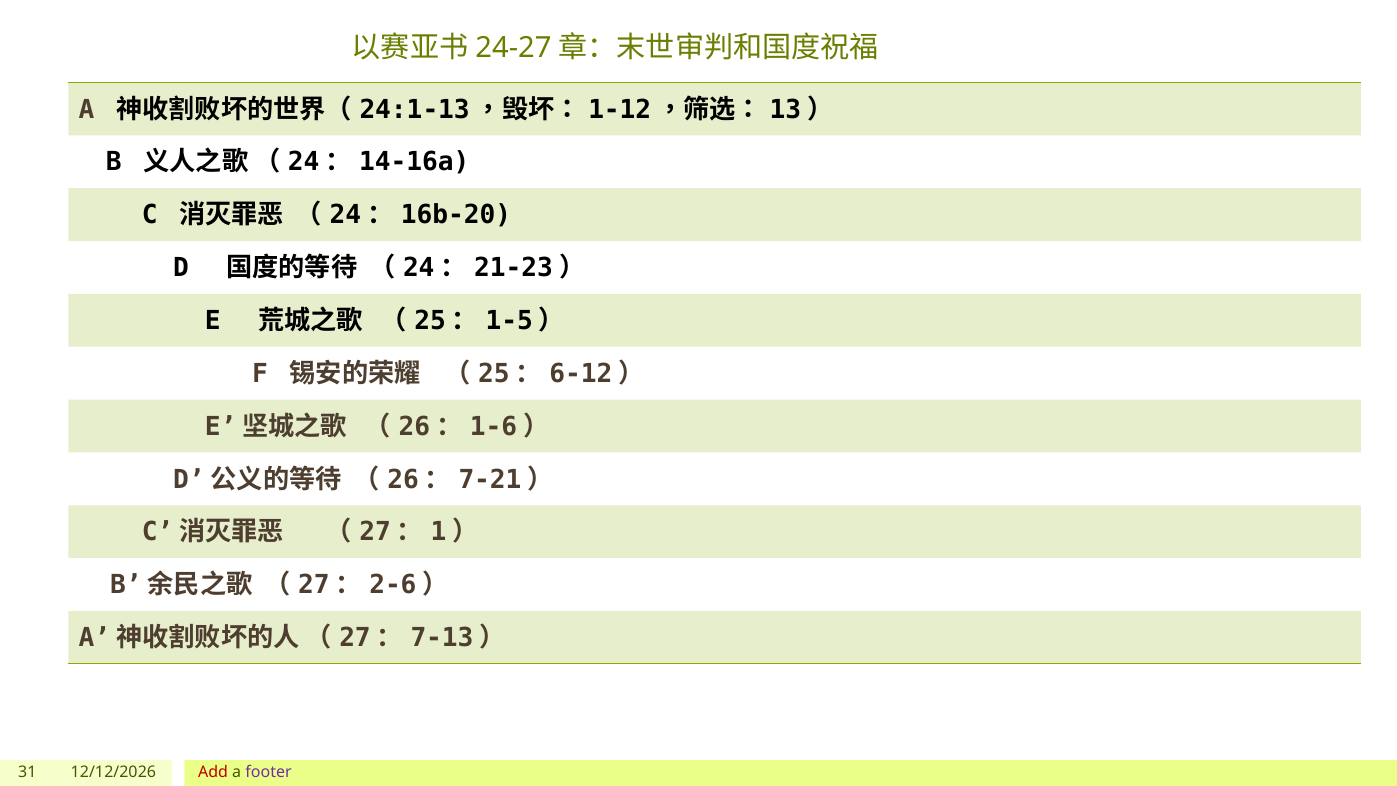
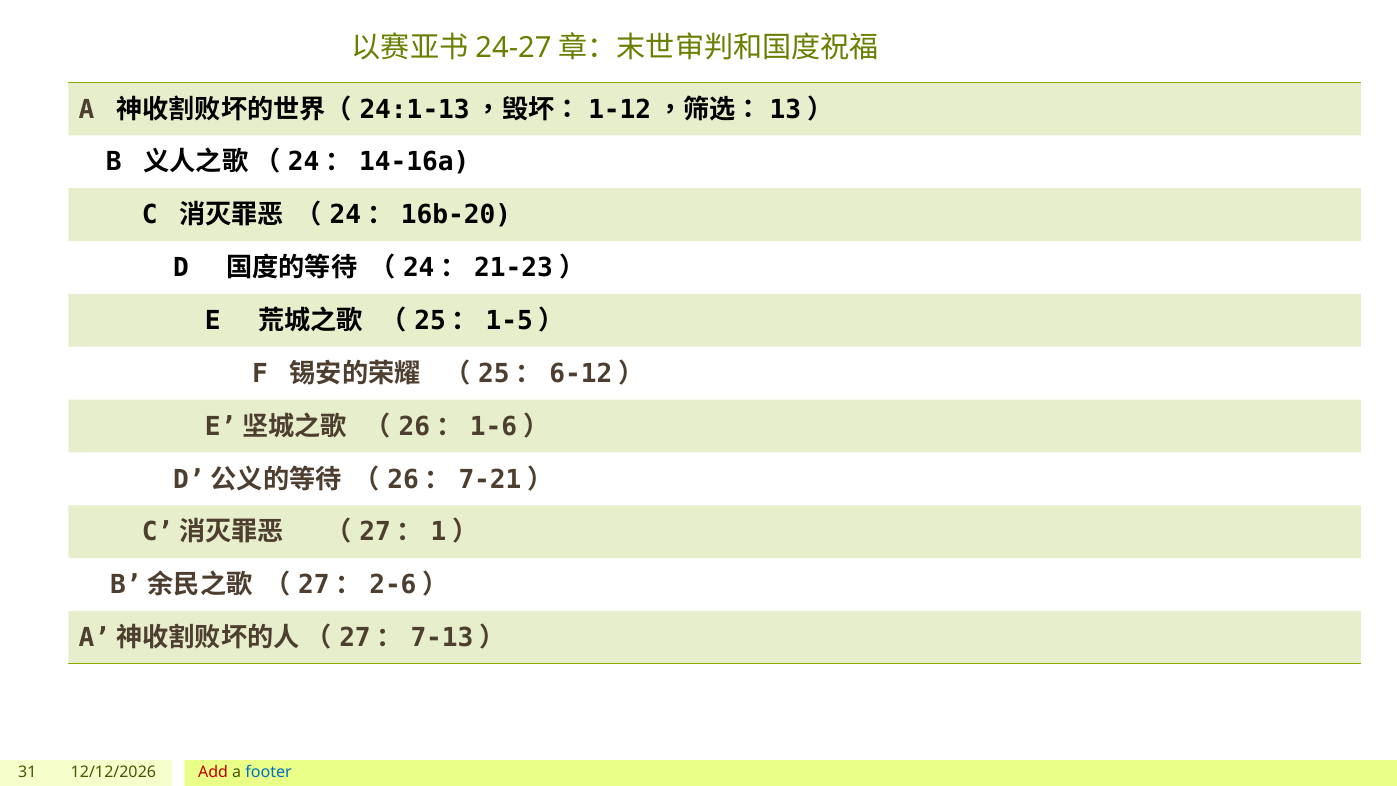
footer colour: purple -> blue
